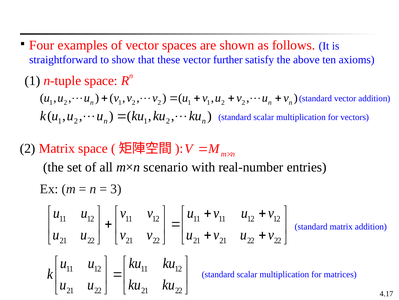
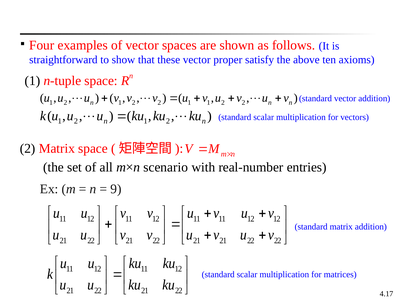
further: further -> proper
3: 3 -> 9
